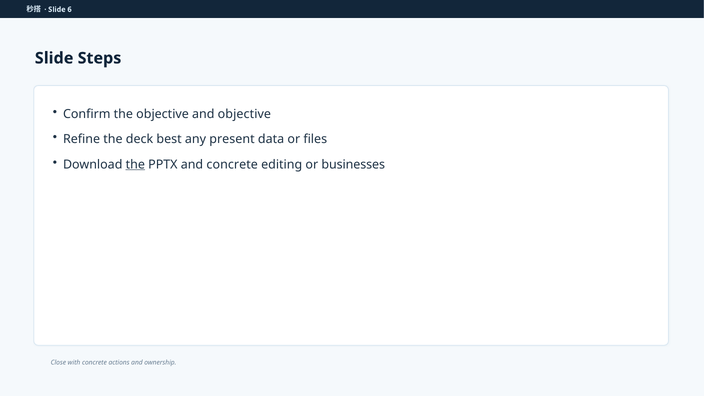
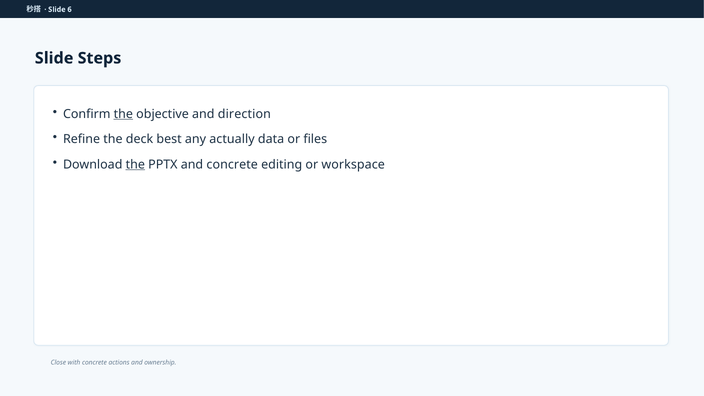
the at (123, 114) underline: none -> present
and objective: objective -> direction
present: present -> actually
businesses: businesses -> workspace
